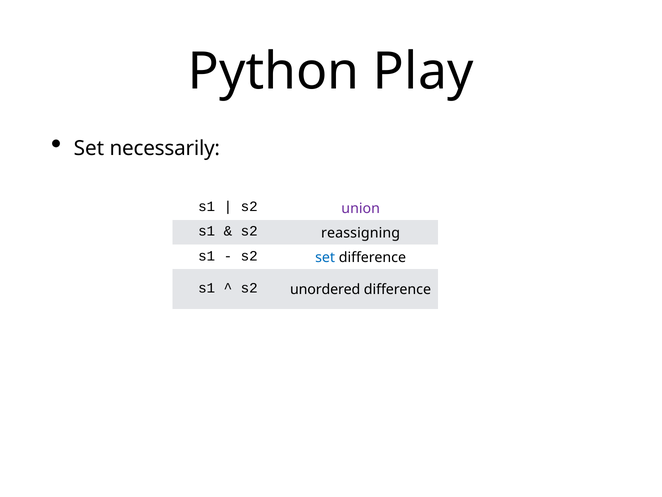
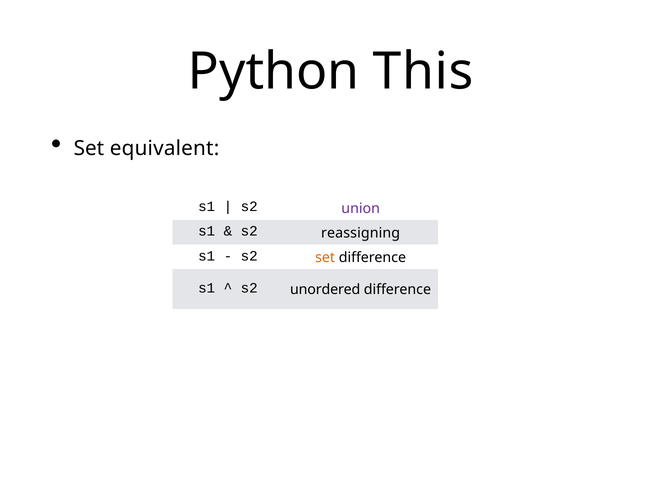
Play: Play -> This
necessarily: necessarily -> equivalent
set at (325, 257) colour: blue -> orange
